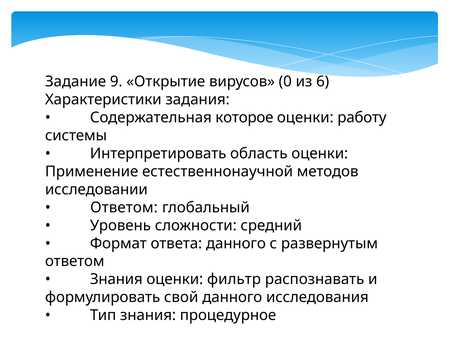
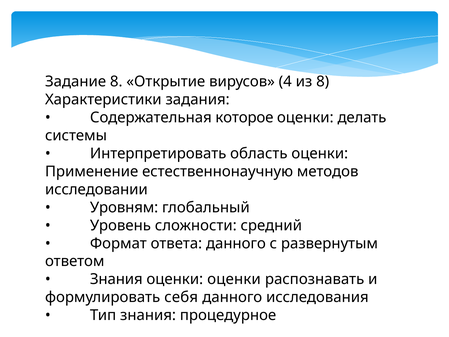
Задание 9: 9 -> 8
0: 0 -> 4
из 6: 6 -> 8
работу: работу -> делать
естественнонаучной: естественнонаучной -> естественнонаучную
Ответом at (124, 207): Ответом -> Уровням
оценки фильтр: фильтр -> оценки
свой: свой -> себя
